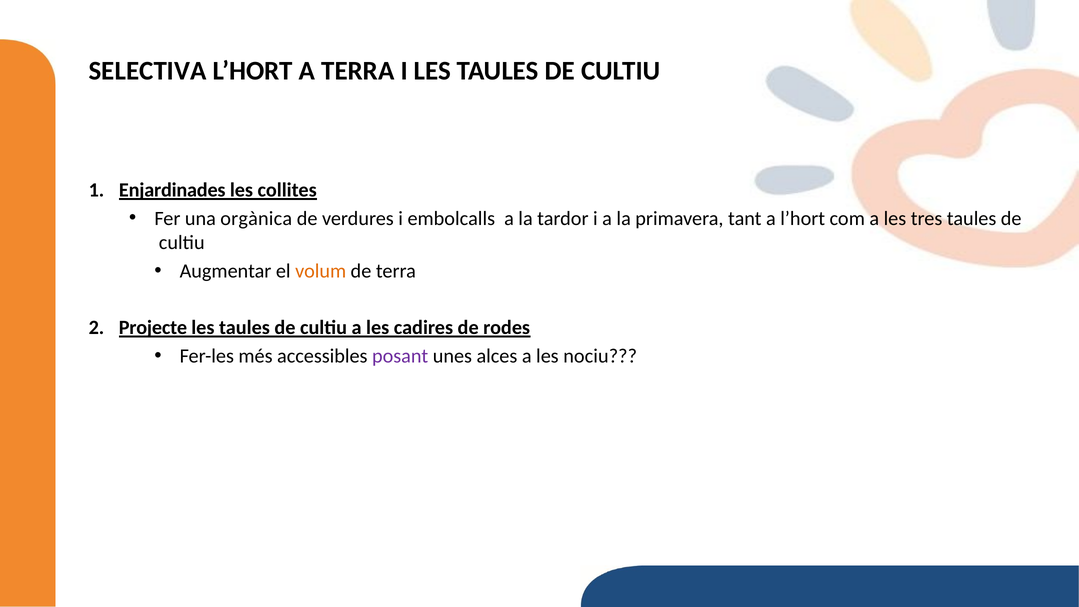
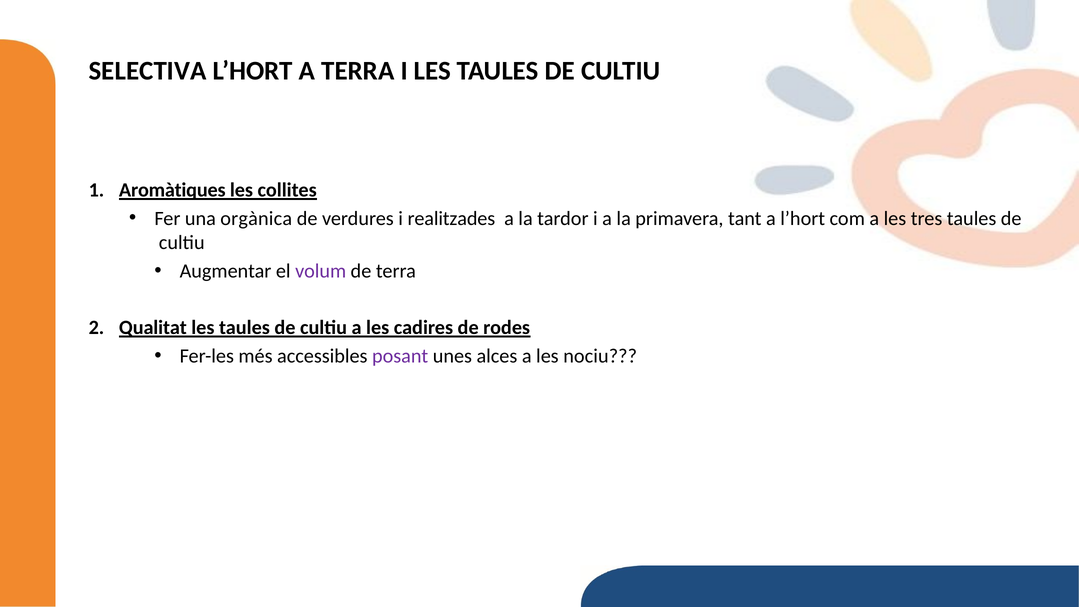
Enjardinades: Enjardinades -> Aromàtiques
embolcalls: embolcalls -> realitzades
volum colour: orange -> purple
Projecte: Projecte -> Qualitat
